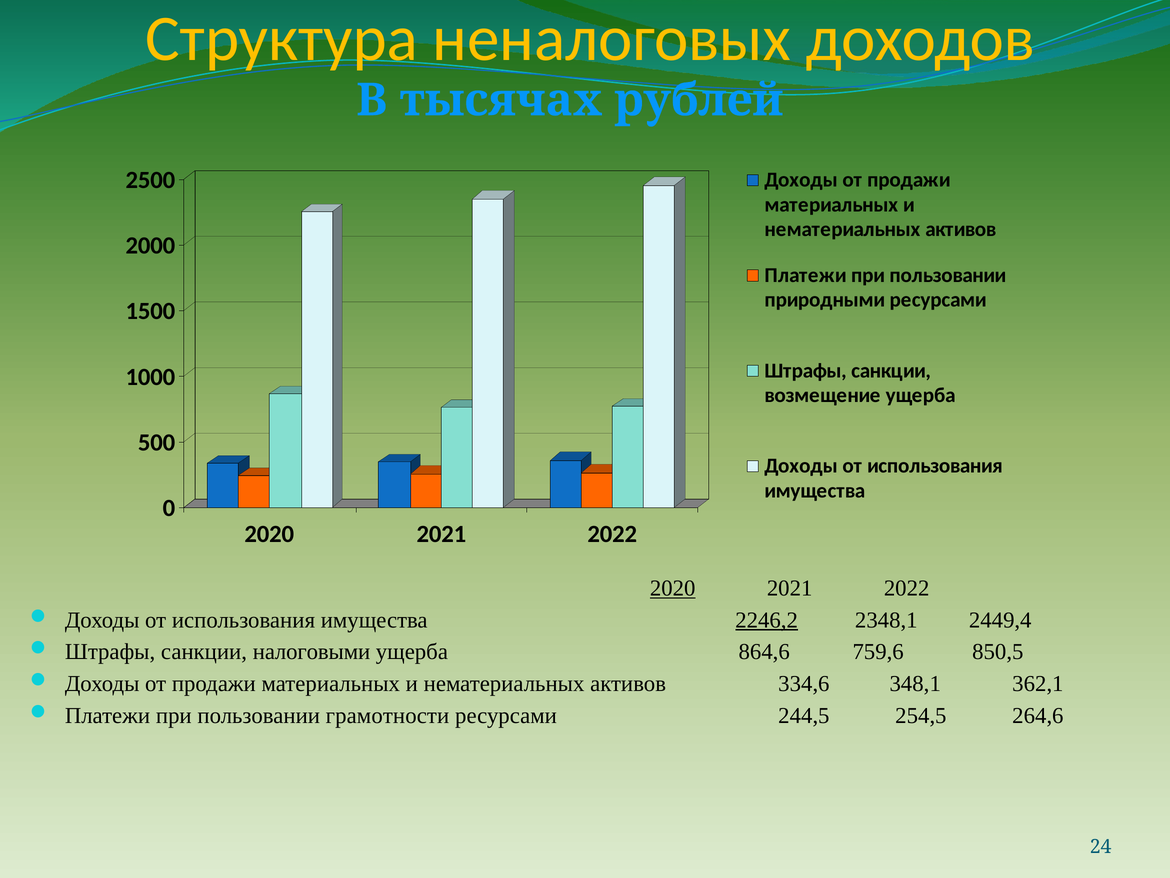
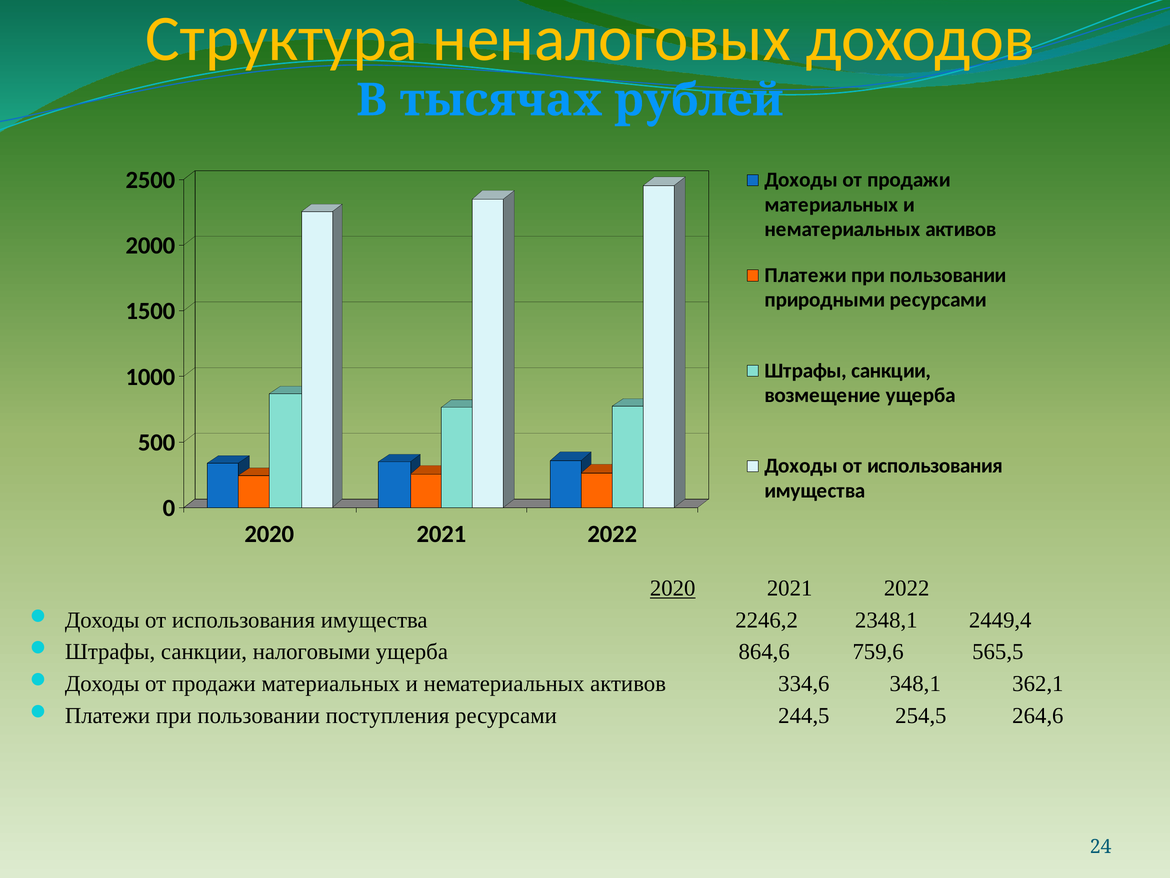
2246,2 underline: present -> none
850,5: 850,5 -> 565,5
грамотности: грамотности -> поступления
